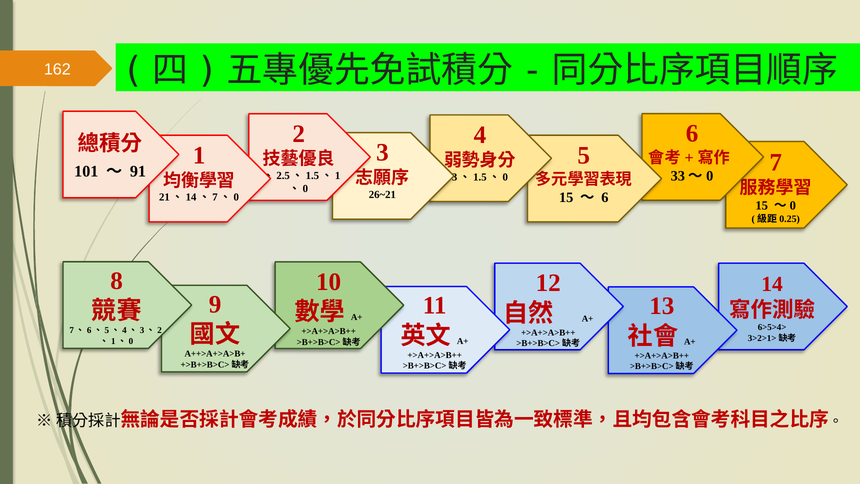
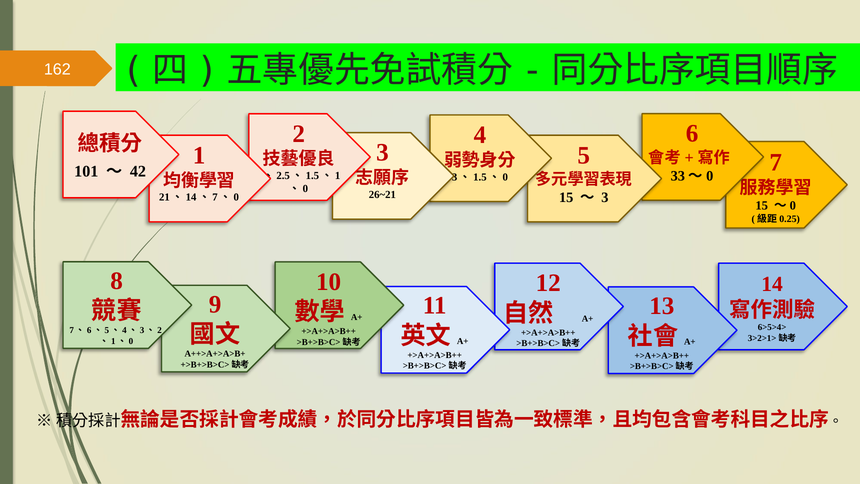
91: 91 -> 42
6 at (605, 197): 6 -> 3
